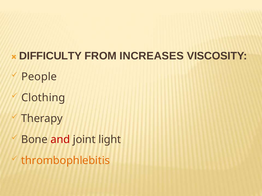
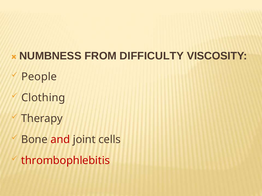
DIFFICULTY: DIFFICULTY -> NUMBNESS
INCREASES: INCREASES -> DIFFICULTY
light: light -> cells
thrombophlebitis colour: orange -> red
